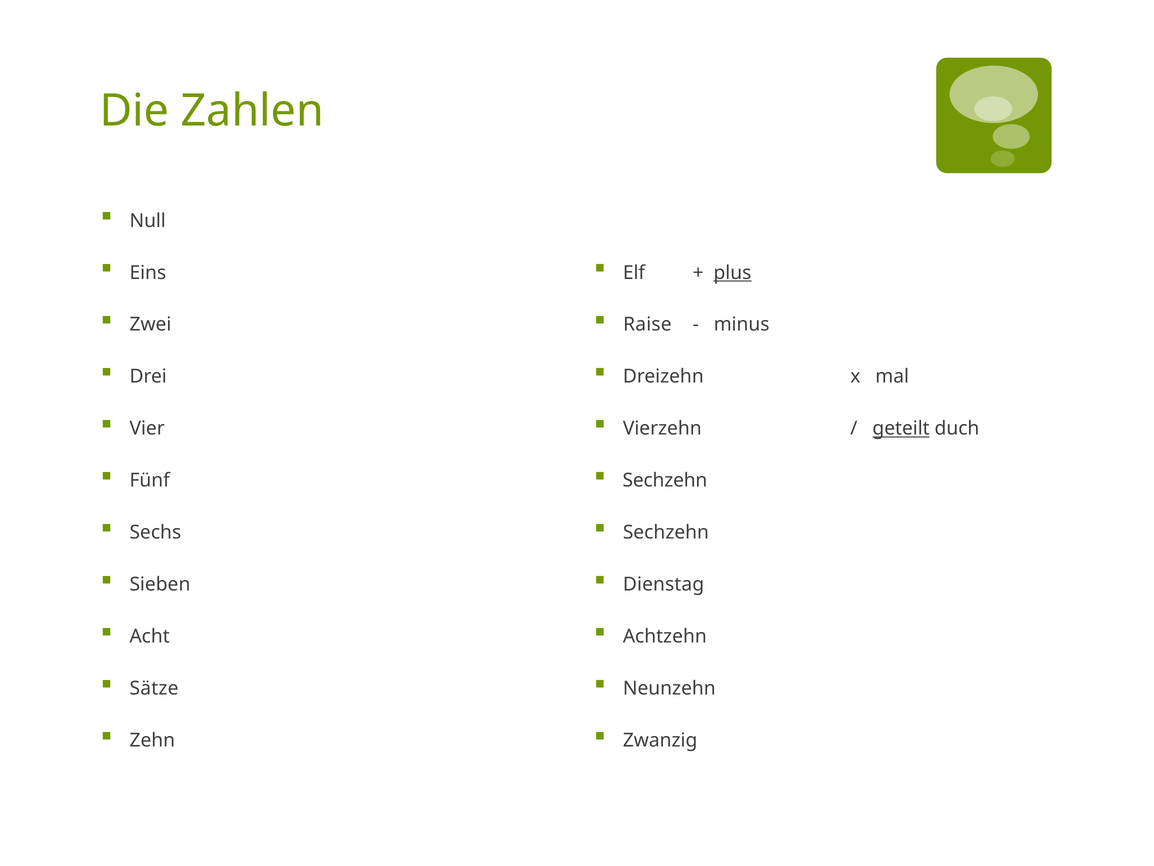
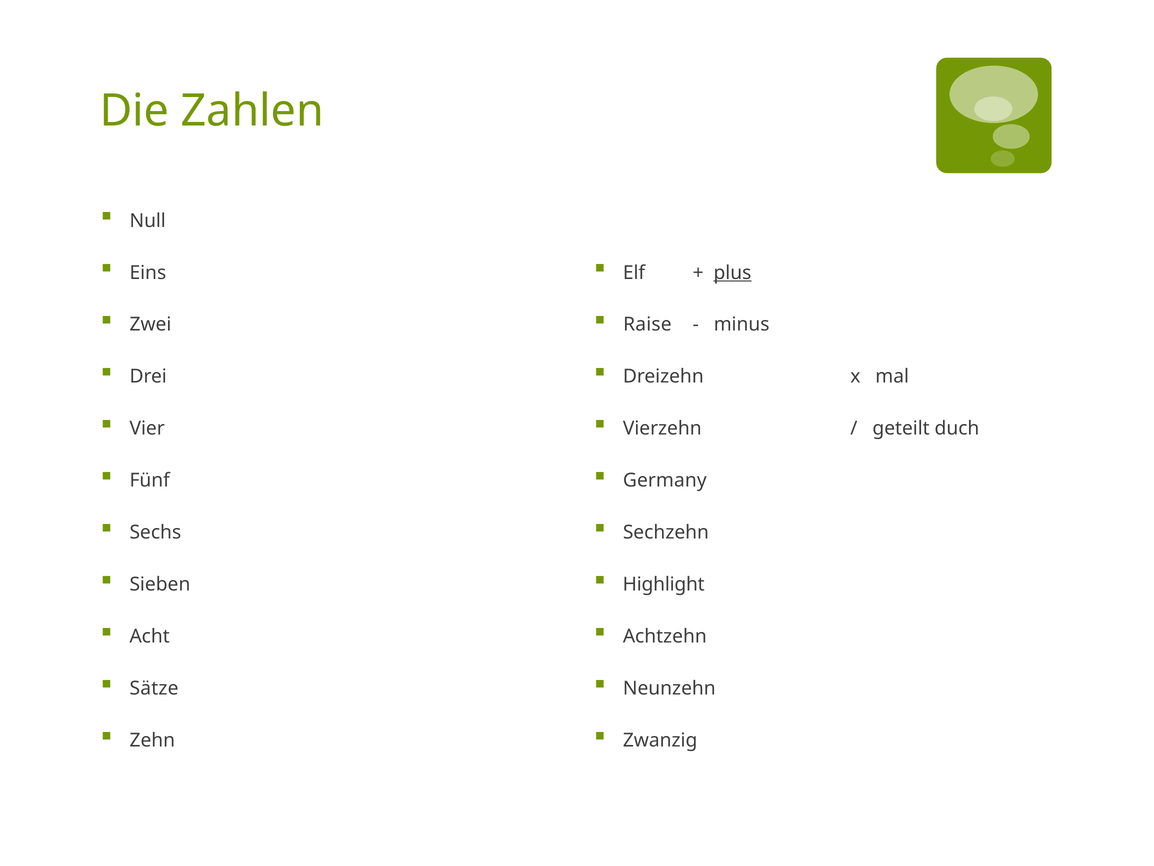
geteilt underline: present -> none
Sechzehn at (665, 480): Sechzehn -> Germany
Dienstag: Dienstag -> Highlight
